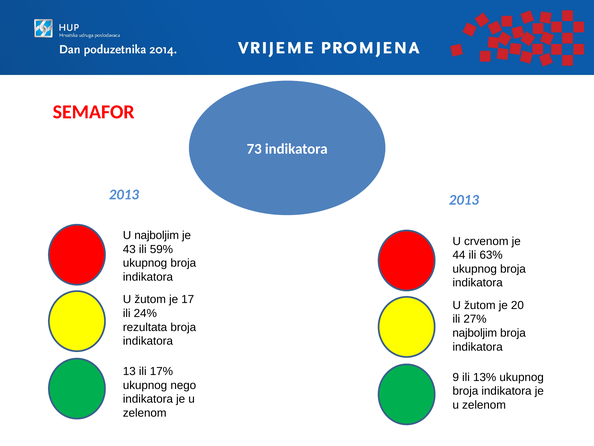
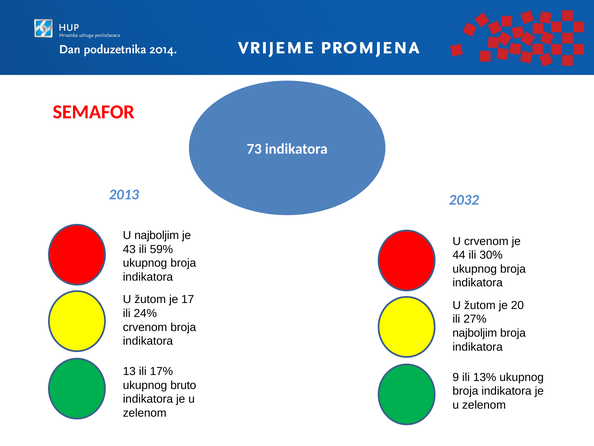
2013 2013: 2013 -> 2032
63%: 63% -> 30%
rezultata at (145, 327): rezultata -> crvenom
nego: nego -> bruto
